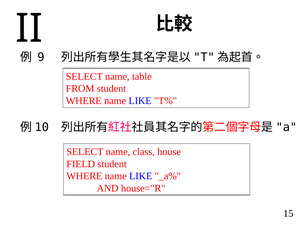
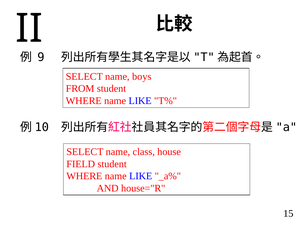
table: table -> boys
